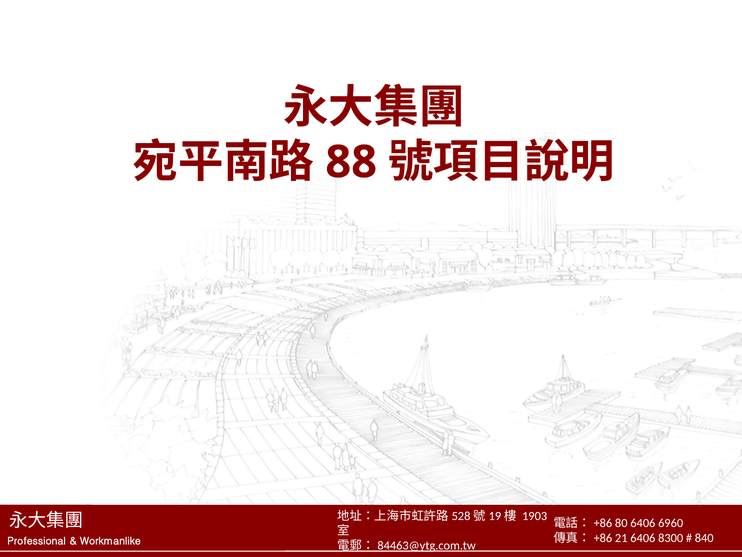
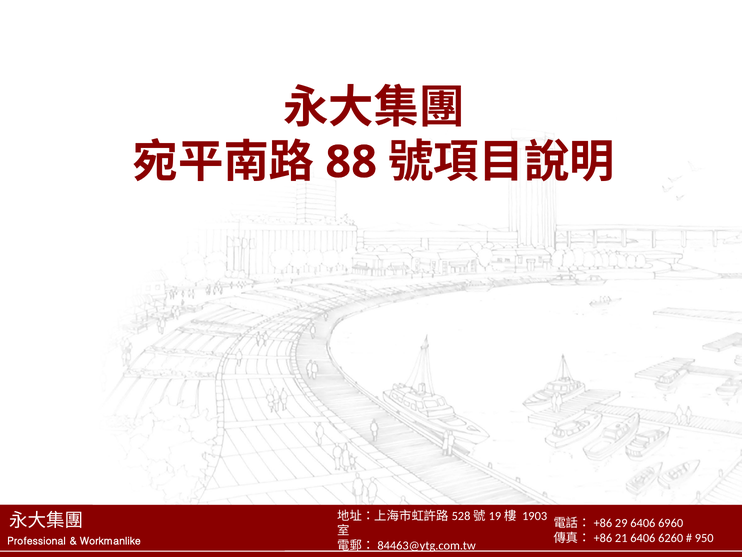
80: 80 -> 29
8300: 8300 -> 6260
840: 840 -> 950
